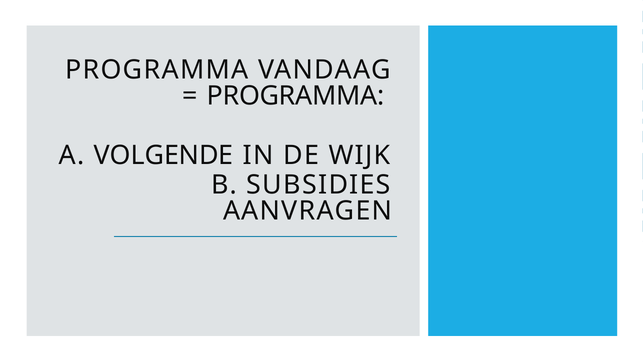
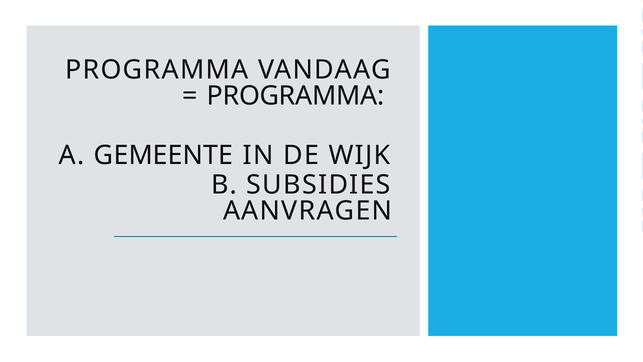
VOLGENDE: VOLGENDE -> GEMEENTE
